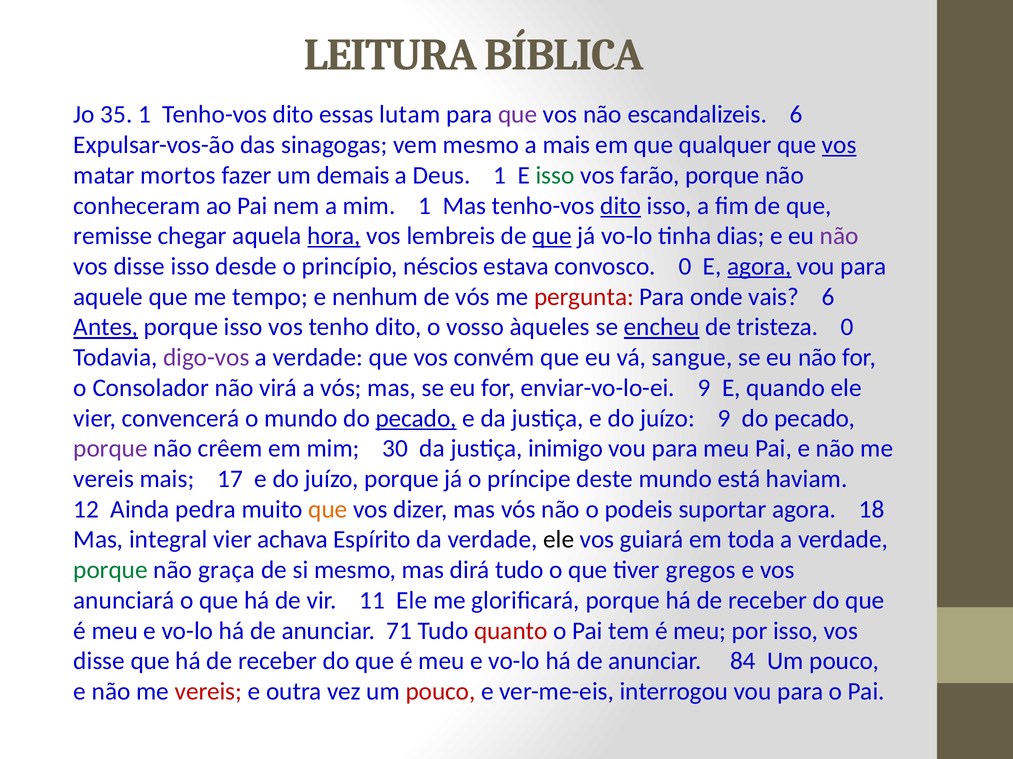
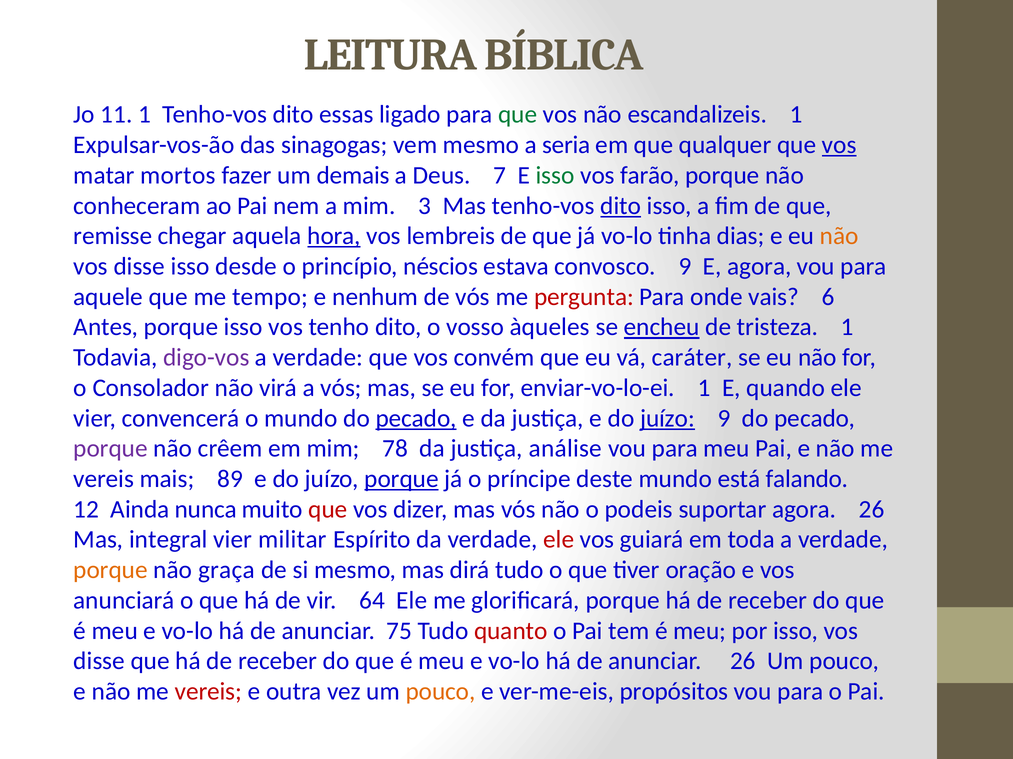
35: 35 -> 11
lutam: lutam -> ligado
que at (518, 115) colour: purple -> green
escandalizeis 6: 6 -> 1
a mais: mais -> seria
Deus 1: 1 -> 7
mim 1: 1 -> 3
que at (552, 236) underline: present -> none
não at (839, 236) colour: purple -> orange
convosco 0: 0 -> 9
agora at (759, 267) underline: present -> none
Antes underline: present -> none
tristeza 0: 0 -> 1
sangue: sangue -> caráter
enviar-vo-lo-ei 9: 9 -> 1
juízo at (668, 419) underline: none -> present
30: 30 -> 78
inimigo: inimigo -> análise
17: 17 -> 89
porque at (402, 479) underline: none -> present
haviam: haviam -> falando
pedra: pedra -> nunca
que at (328, 510) colour: orange -> red
agora 18: 18 -> 26
achava: achava -> militar
ele at (559, 540) colour: black -> red
porque at (111, 571) colour: green -> orange
gregos: gregos -> oração
11: 11 -> 64
71: 71 -> 75
anunciar 84: 84 -> 26
pouco at (441, 692) colour: red -> orange
interrogou: interrogou -> propósitos
